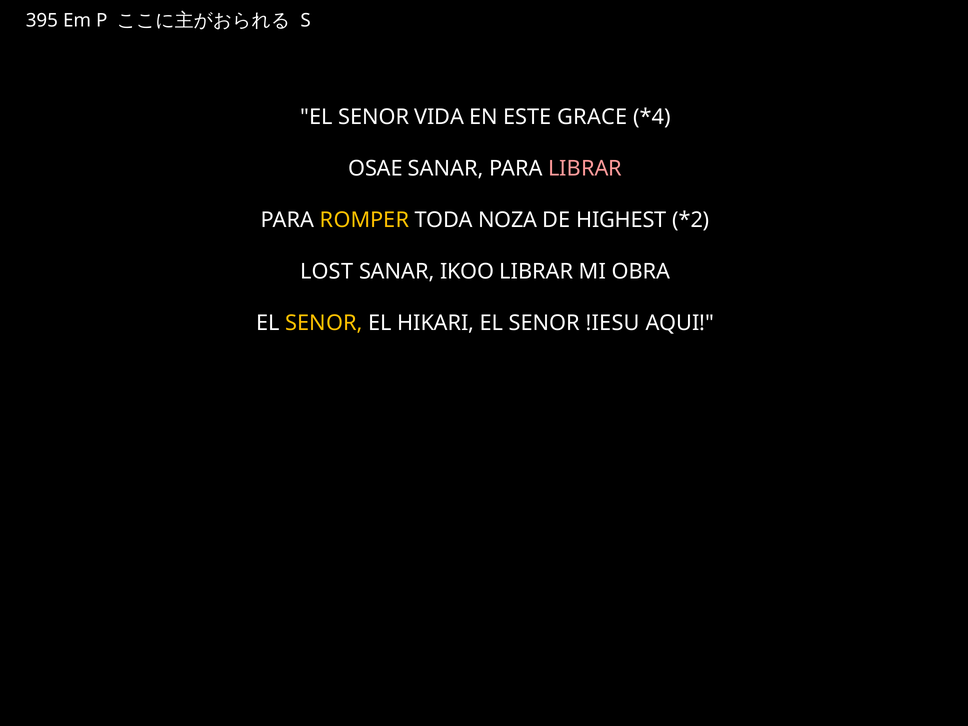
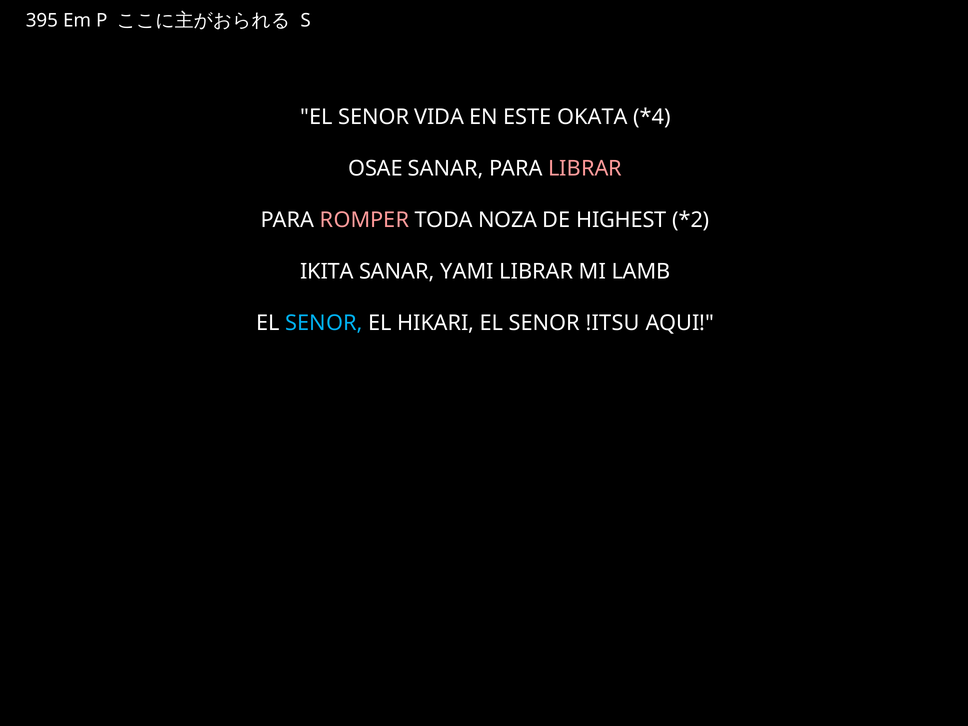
GRACE: GRACE -> OKATA
ROMPER colour: yellow -> pink
LOST: LOST -> IKITA
IKOO: IKOO -> YAMI
OBRA: OBRA -> LAMB
SENOR at (324, 323) colour: yellow -> light blue
!IESU: !IESU -> !ITSU
